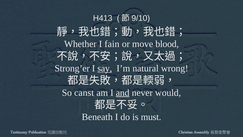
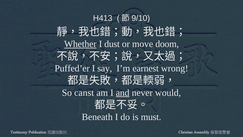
Whether underline: none -> present
fain: fain -> dust
blood: blood -> doom
Strong’er: Strong’er -> Puffed’er
say underline: present -> none
natural: natural -> earnest
